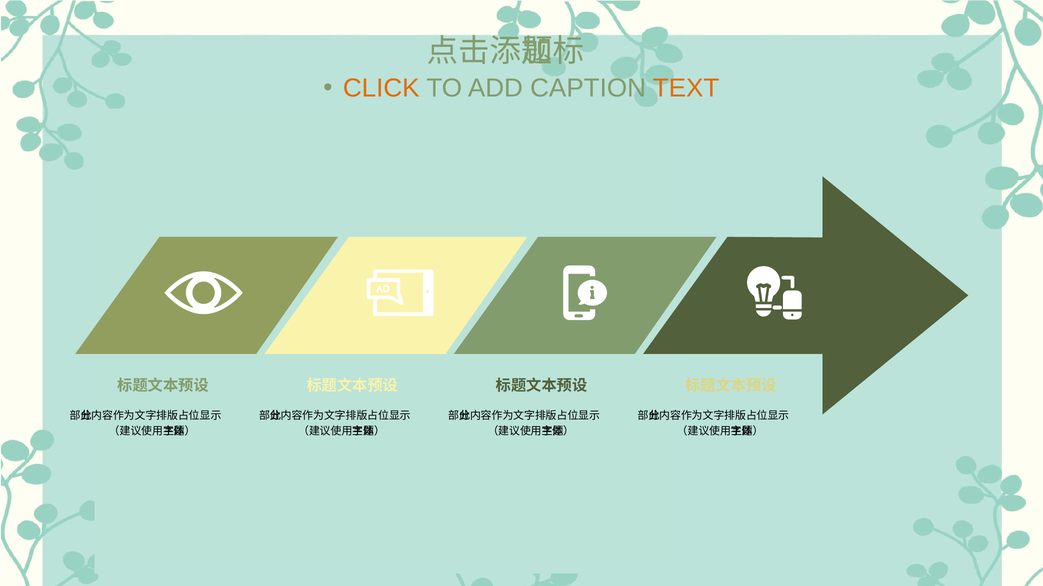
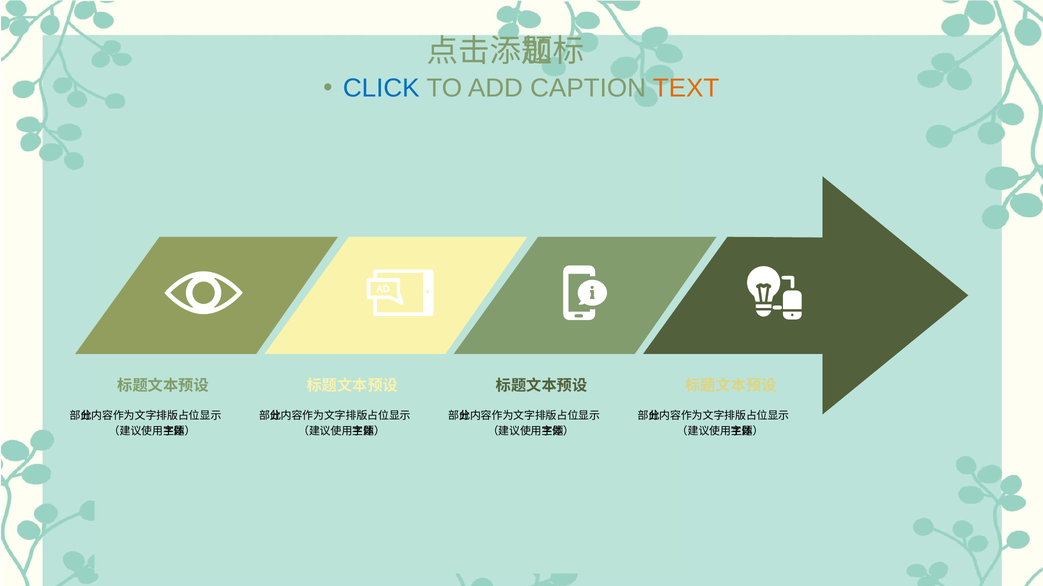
CLICK colour: orange -> blue
